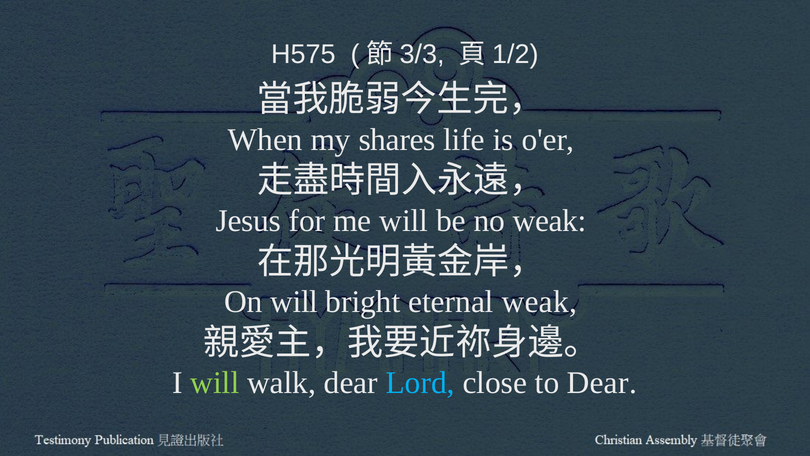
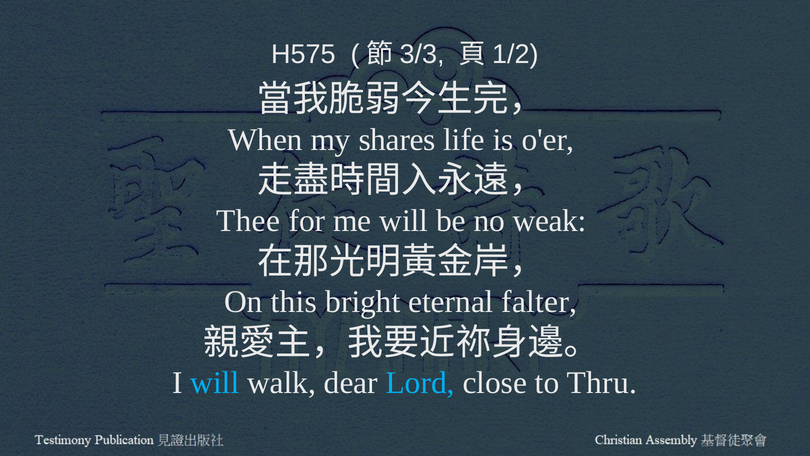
Jesus: Jesus -> Thee
On will: will -> this
eternal weak: weak -> falter
will at (215, 383) colour: light green -> light blue
to Dear: Dear -> Thru
